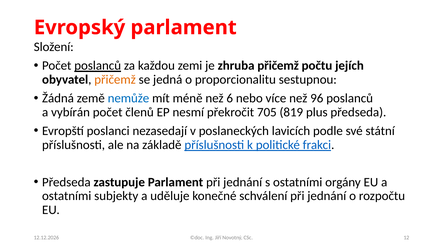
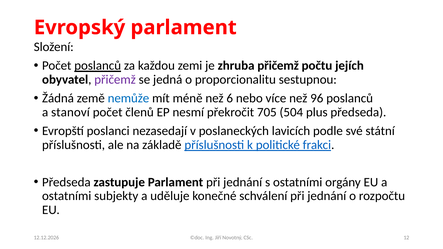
přičemž at (115, 80) colour: orange -> purple
vybírán: vybírán -> stanoví
819: 819 -> 504
